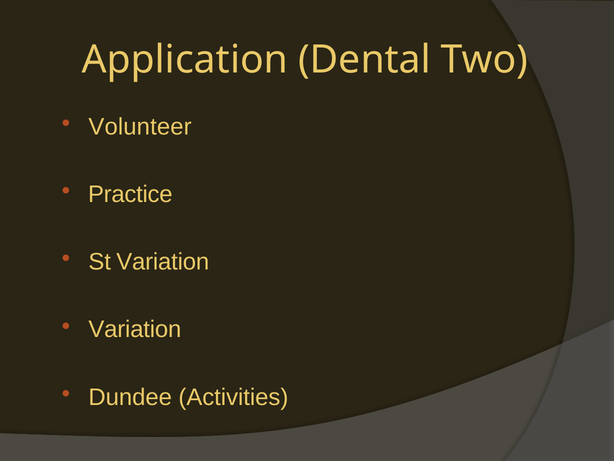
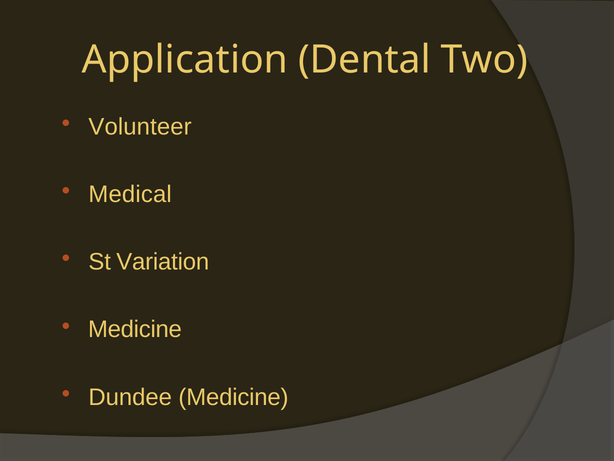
Practice: Practice -> Medical
Variation at (135, 329): Variation -> Medicine
Dundee Activities: Activities -> Medicine
